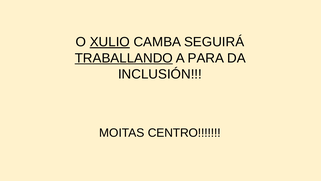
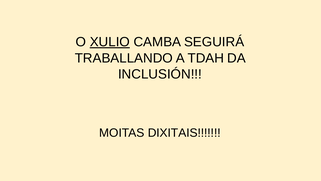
TRABALLANDO underline: present -> none
PARA: PARA -> TDAH
CENTRO: CENTRO -> DIXITAIS
